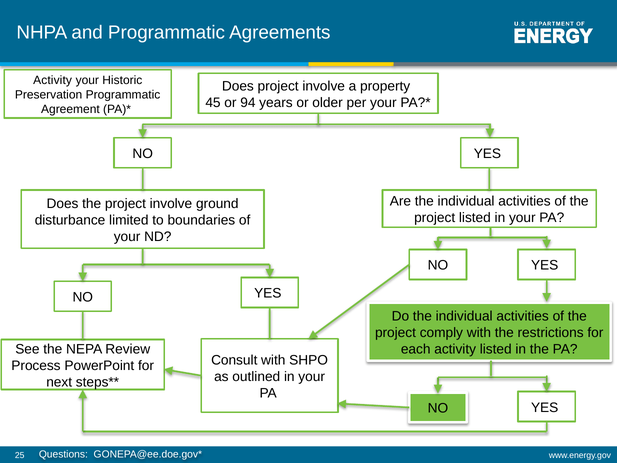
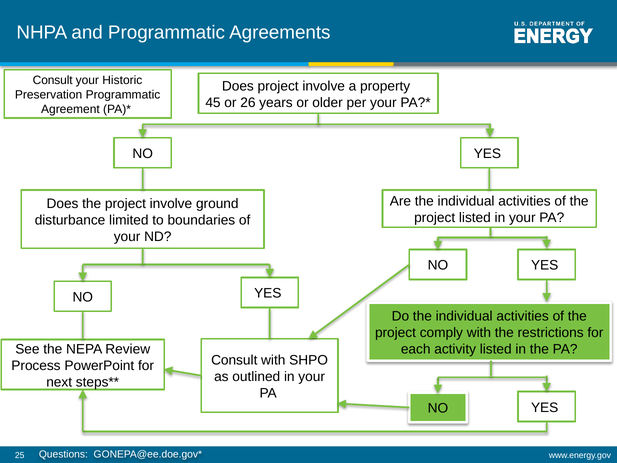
Activity at (53, 80): Activity -> Consult
94: 94 -> 26
